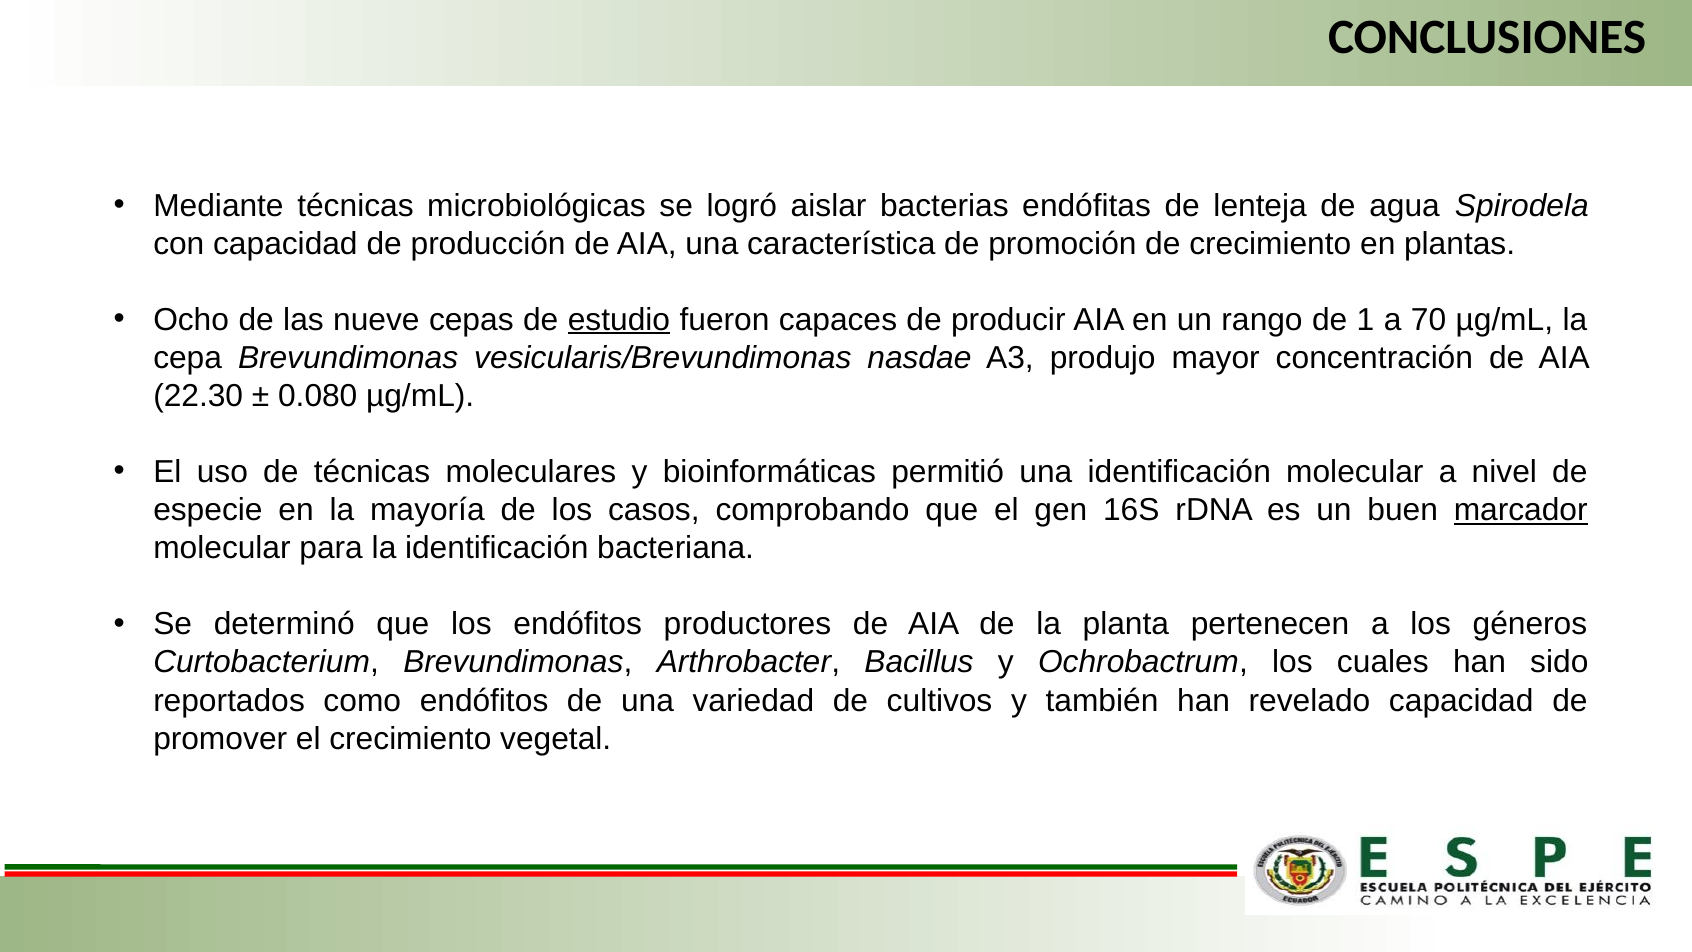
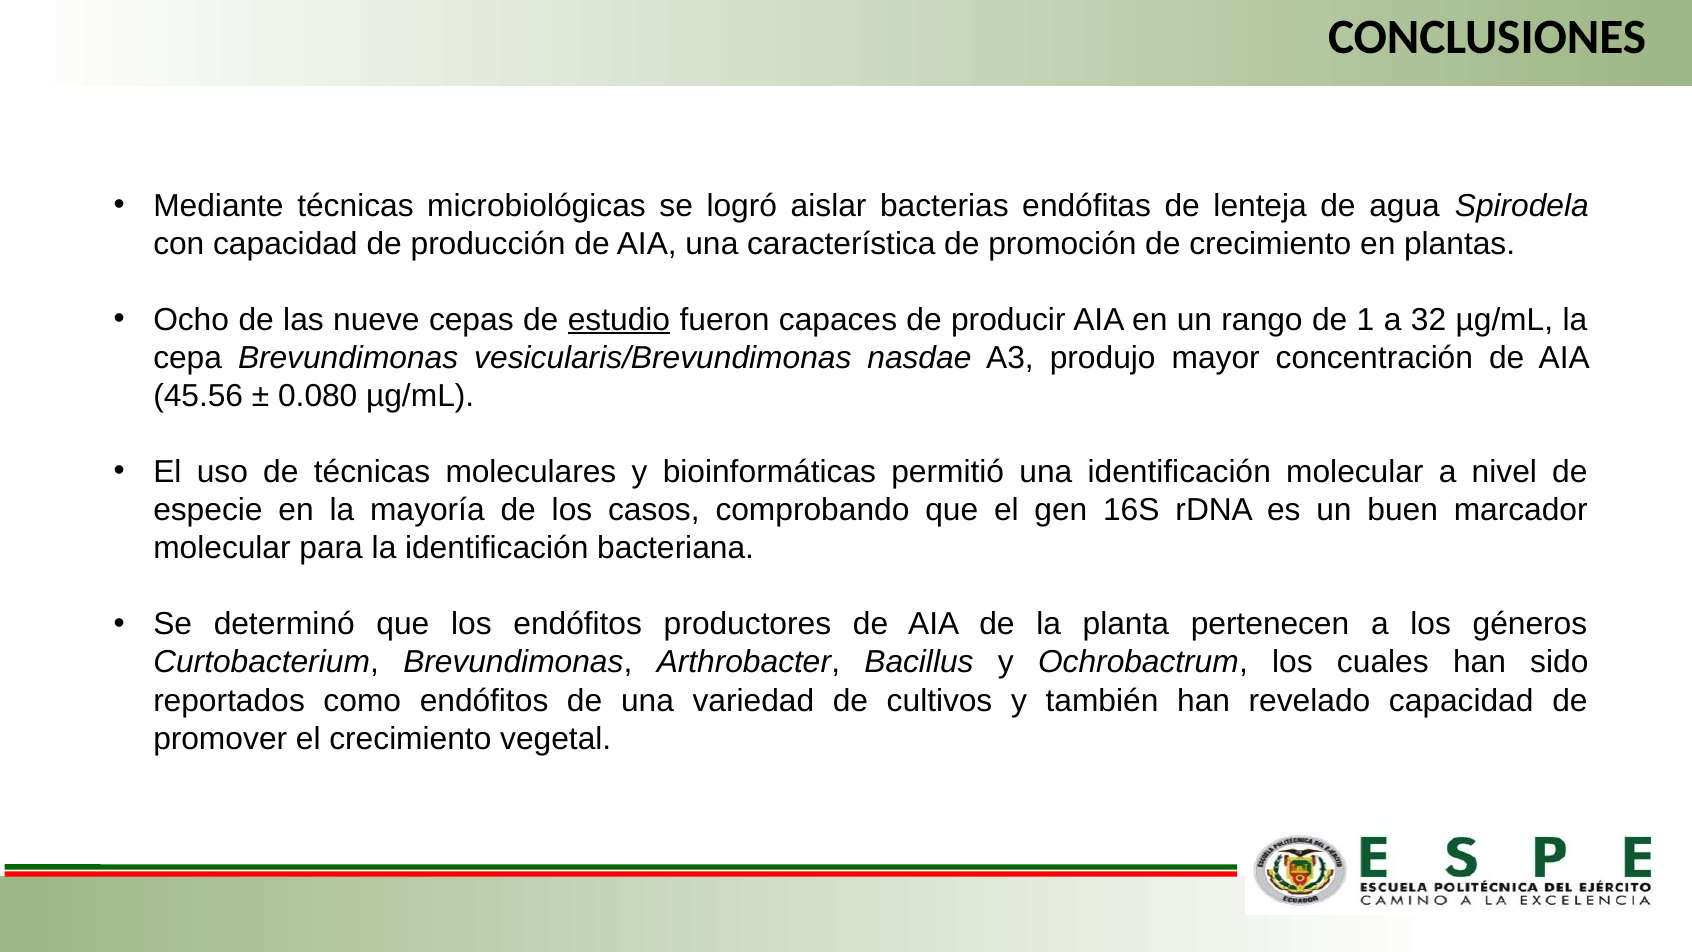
70: 70 -> 32
22.30: 22.30 -> 45.56
marcador underline: present -> none
